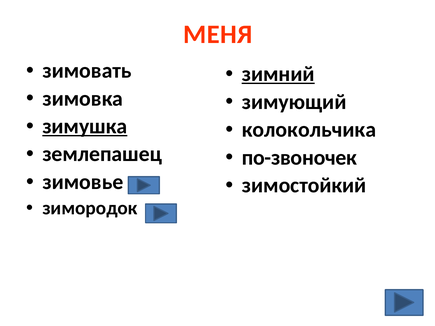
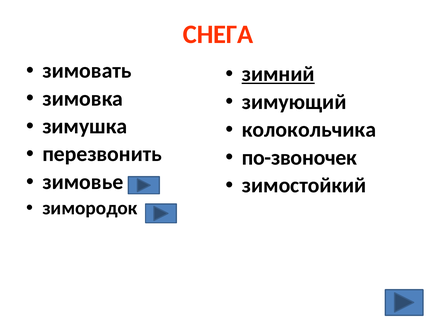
МЕНЯ: МЕНЯ -> СНЕГА
зимушка underline: present -> none
землепашец: землепашец -> перезвонить
